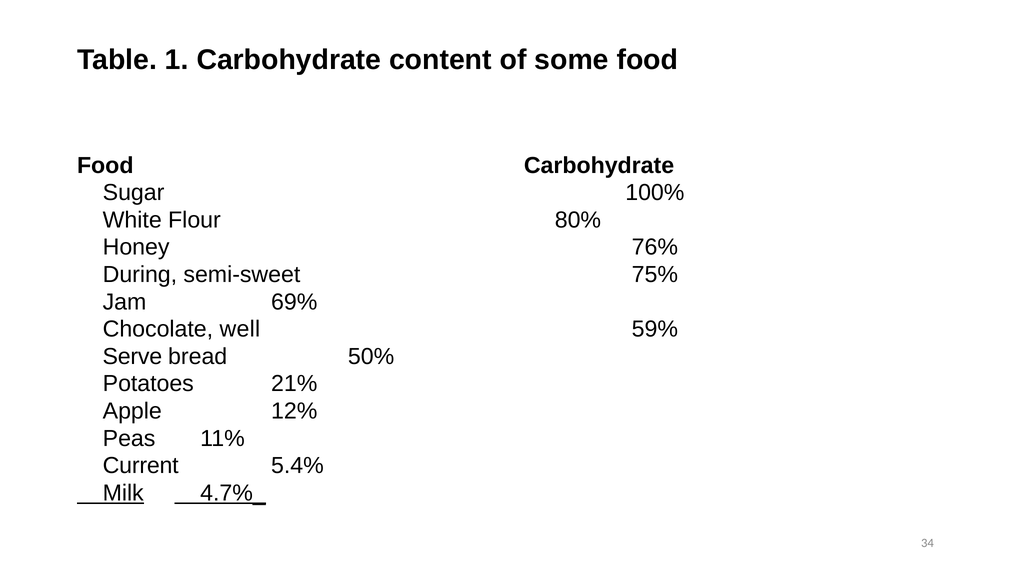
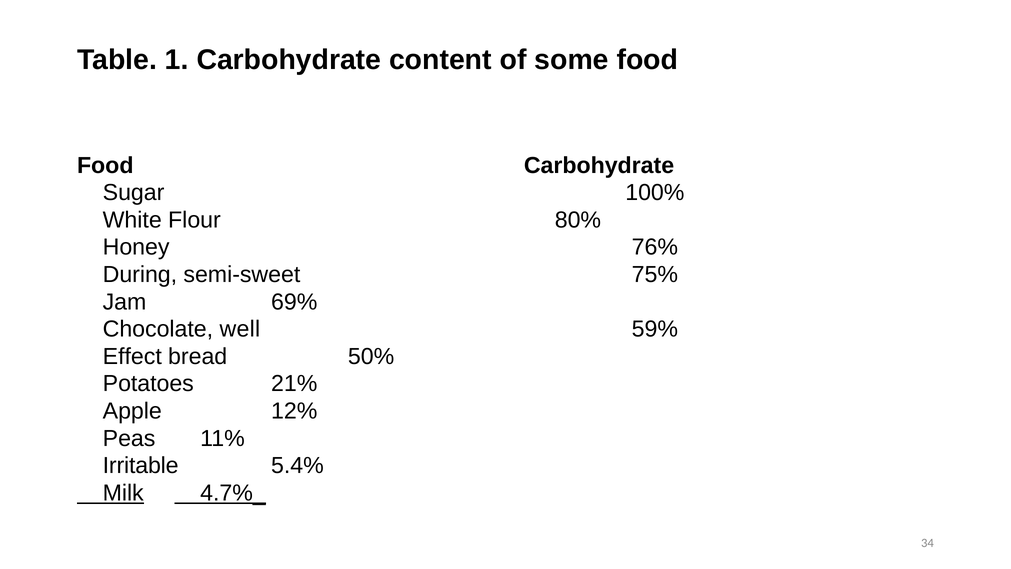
Serve: Serve -> Effect
Current: Current -> Irritable
